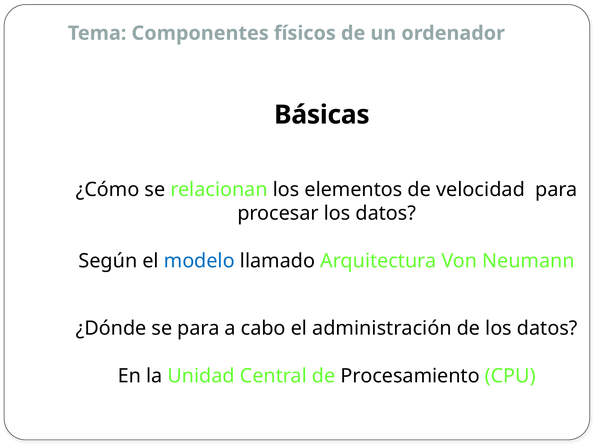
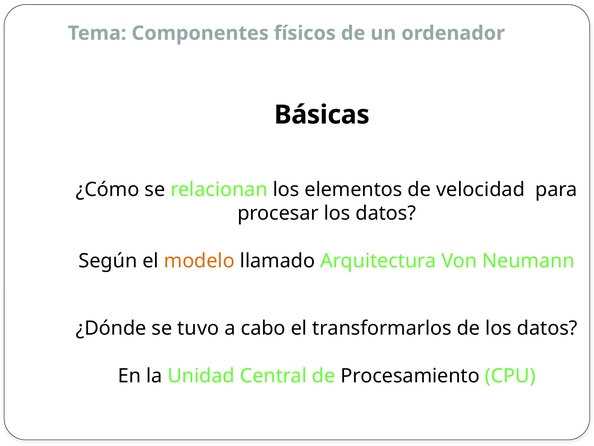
modelo colour: blue -> orange
se para: para -> tuvo
administración: administración -> transformarlos
